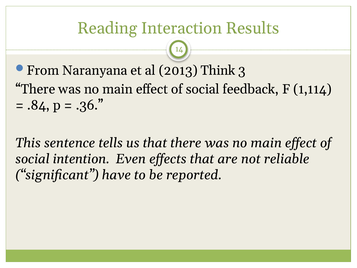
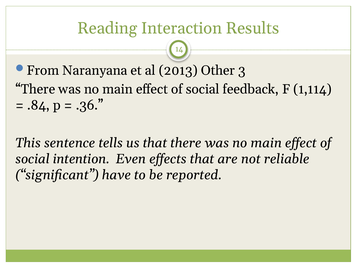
Think: Think -> Other
